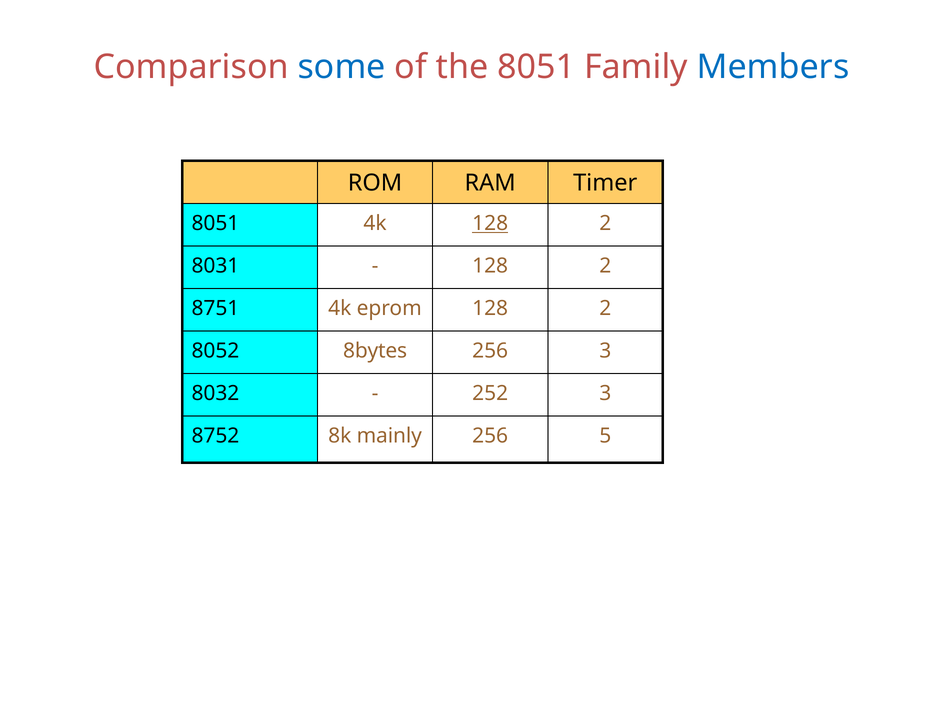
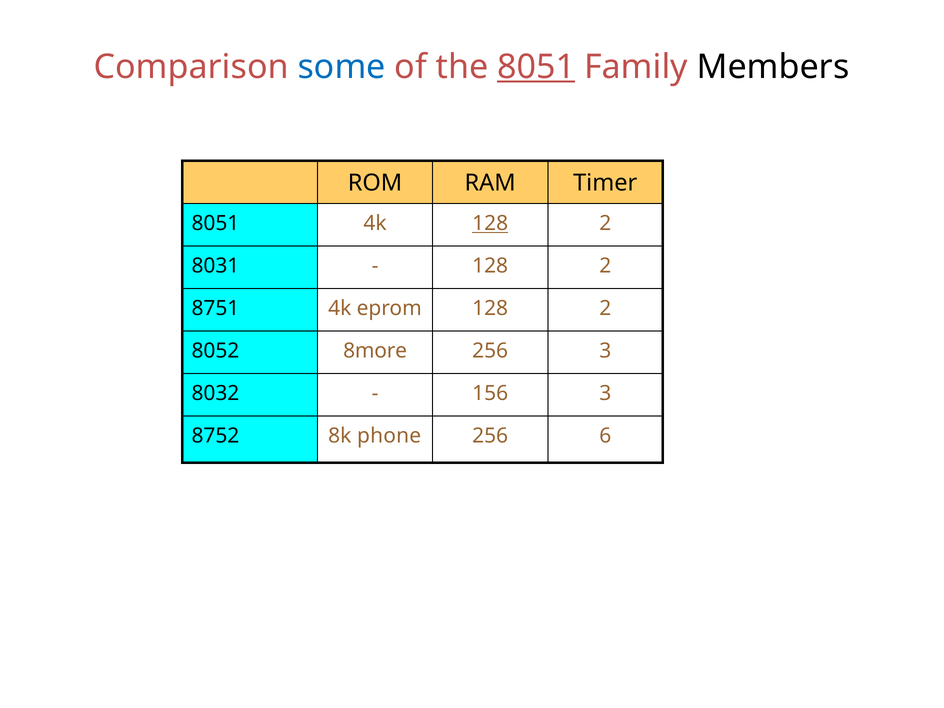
8051 at (536, 67) underline: none -> present
Members colour: blue -> black
8bytes: 8bytes -> 8more
252: 252 -> 156
mainly: mainly -> phone
5: 5 -> 6
